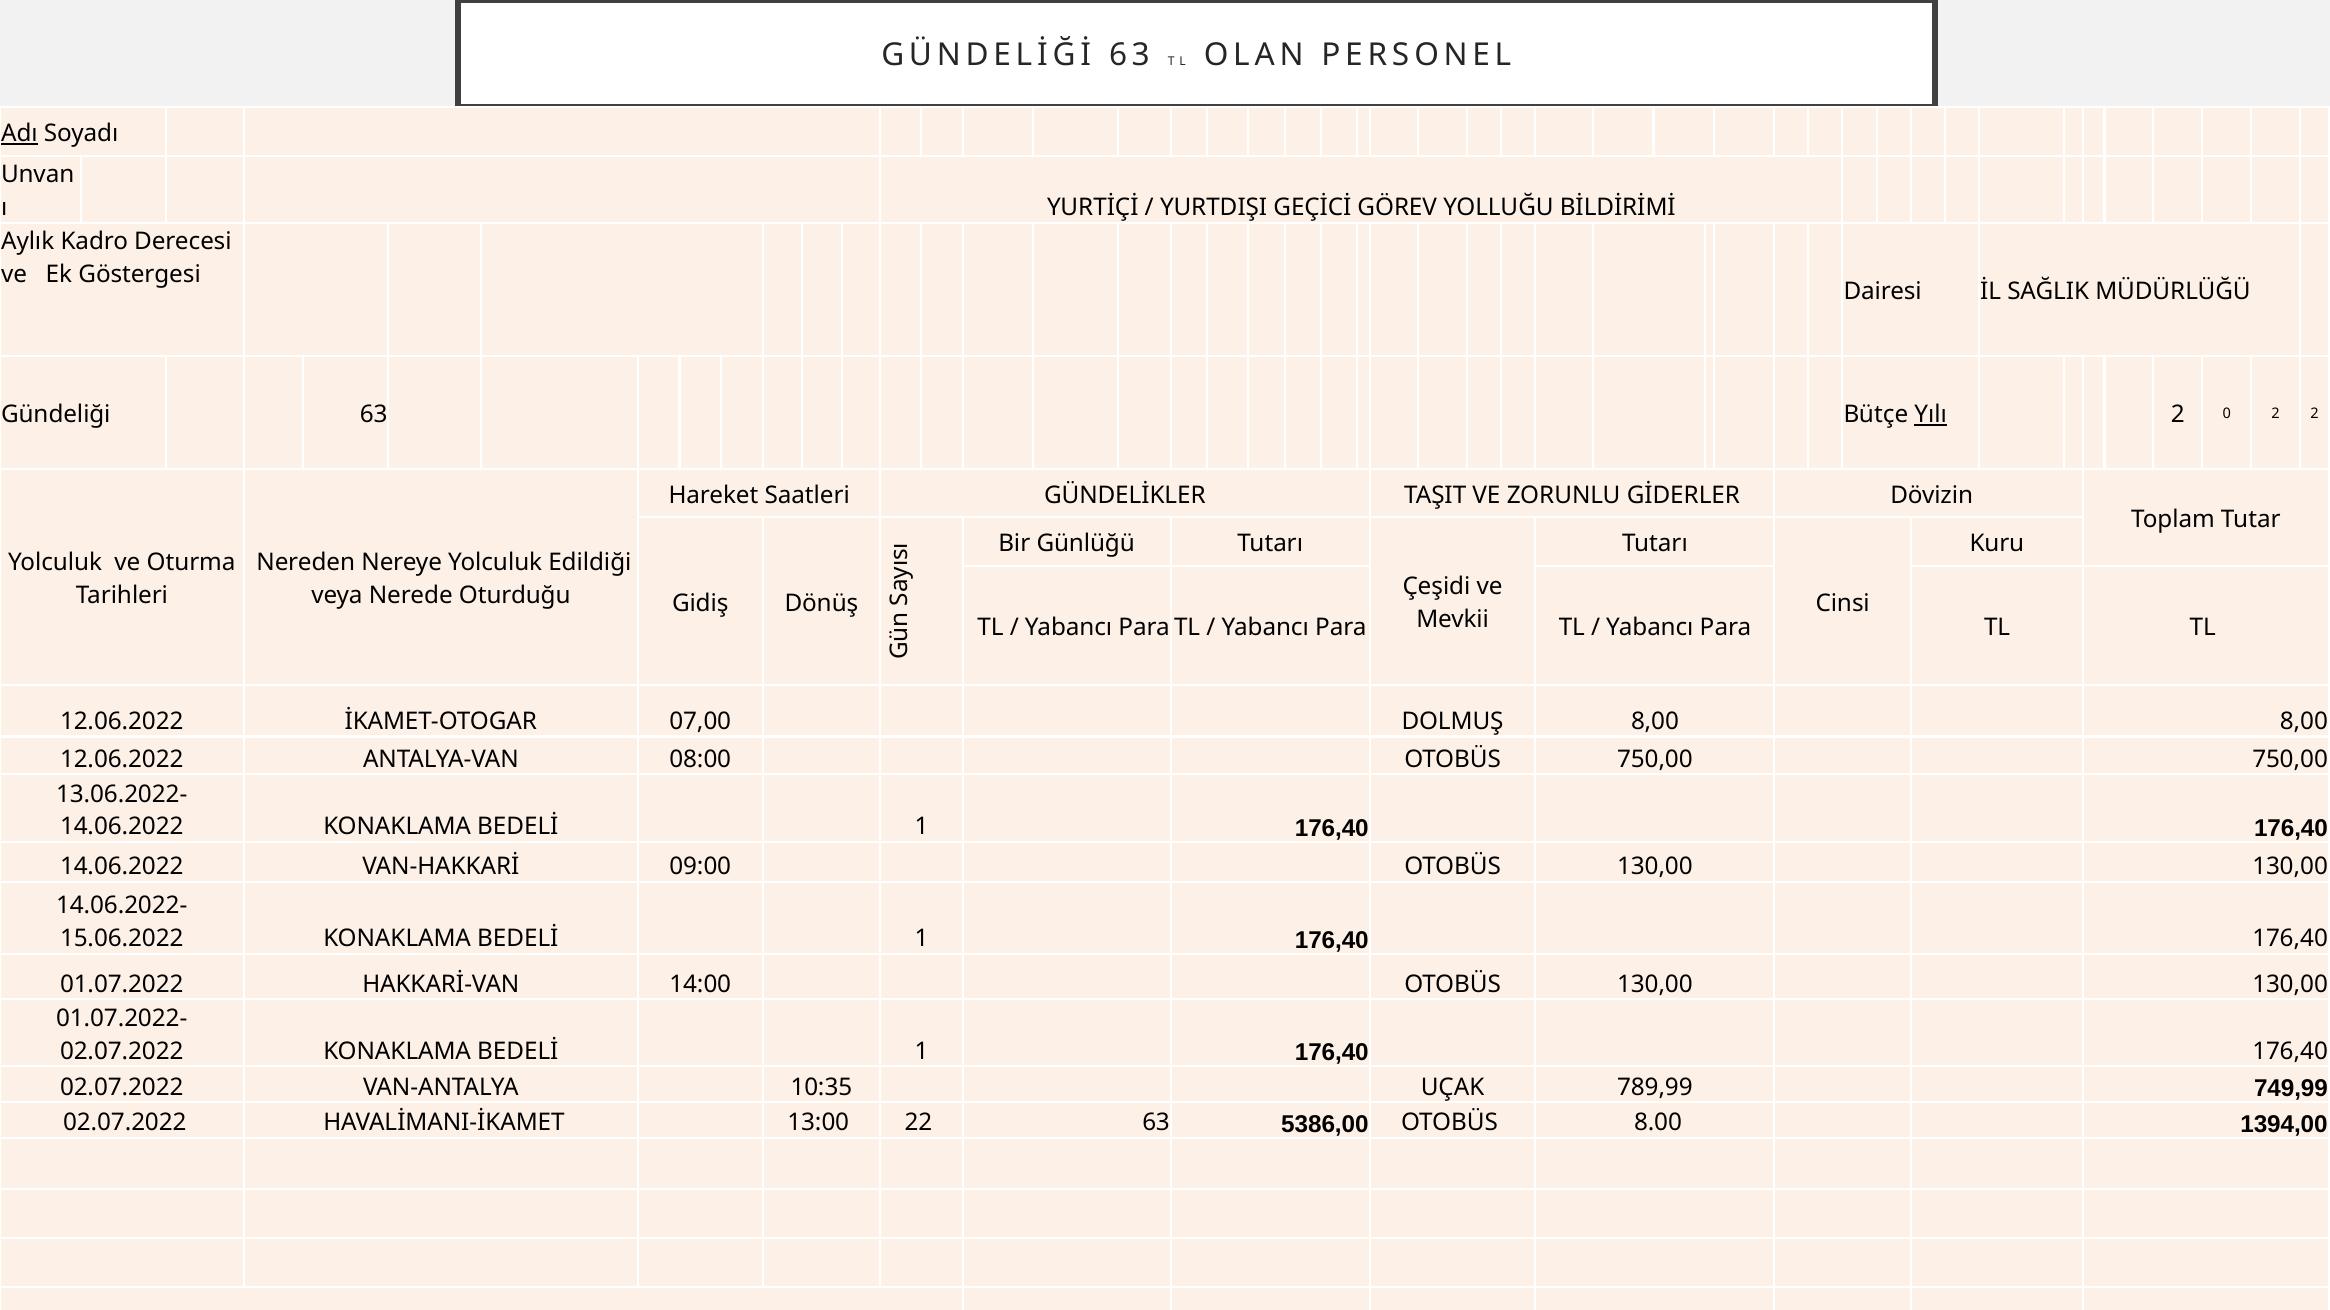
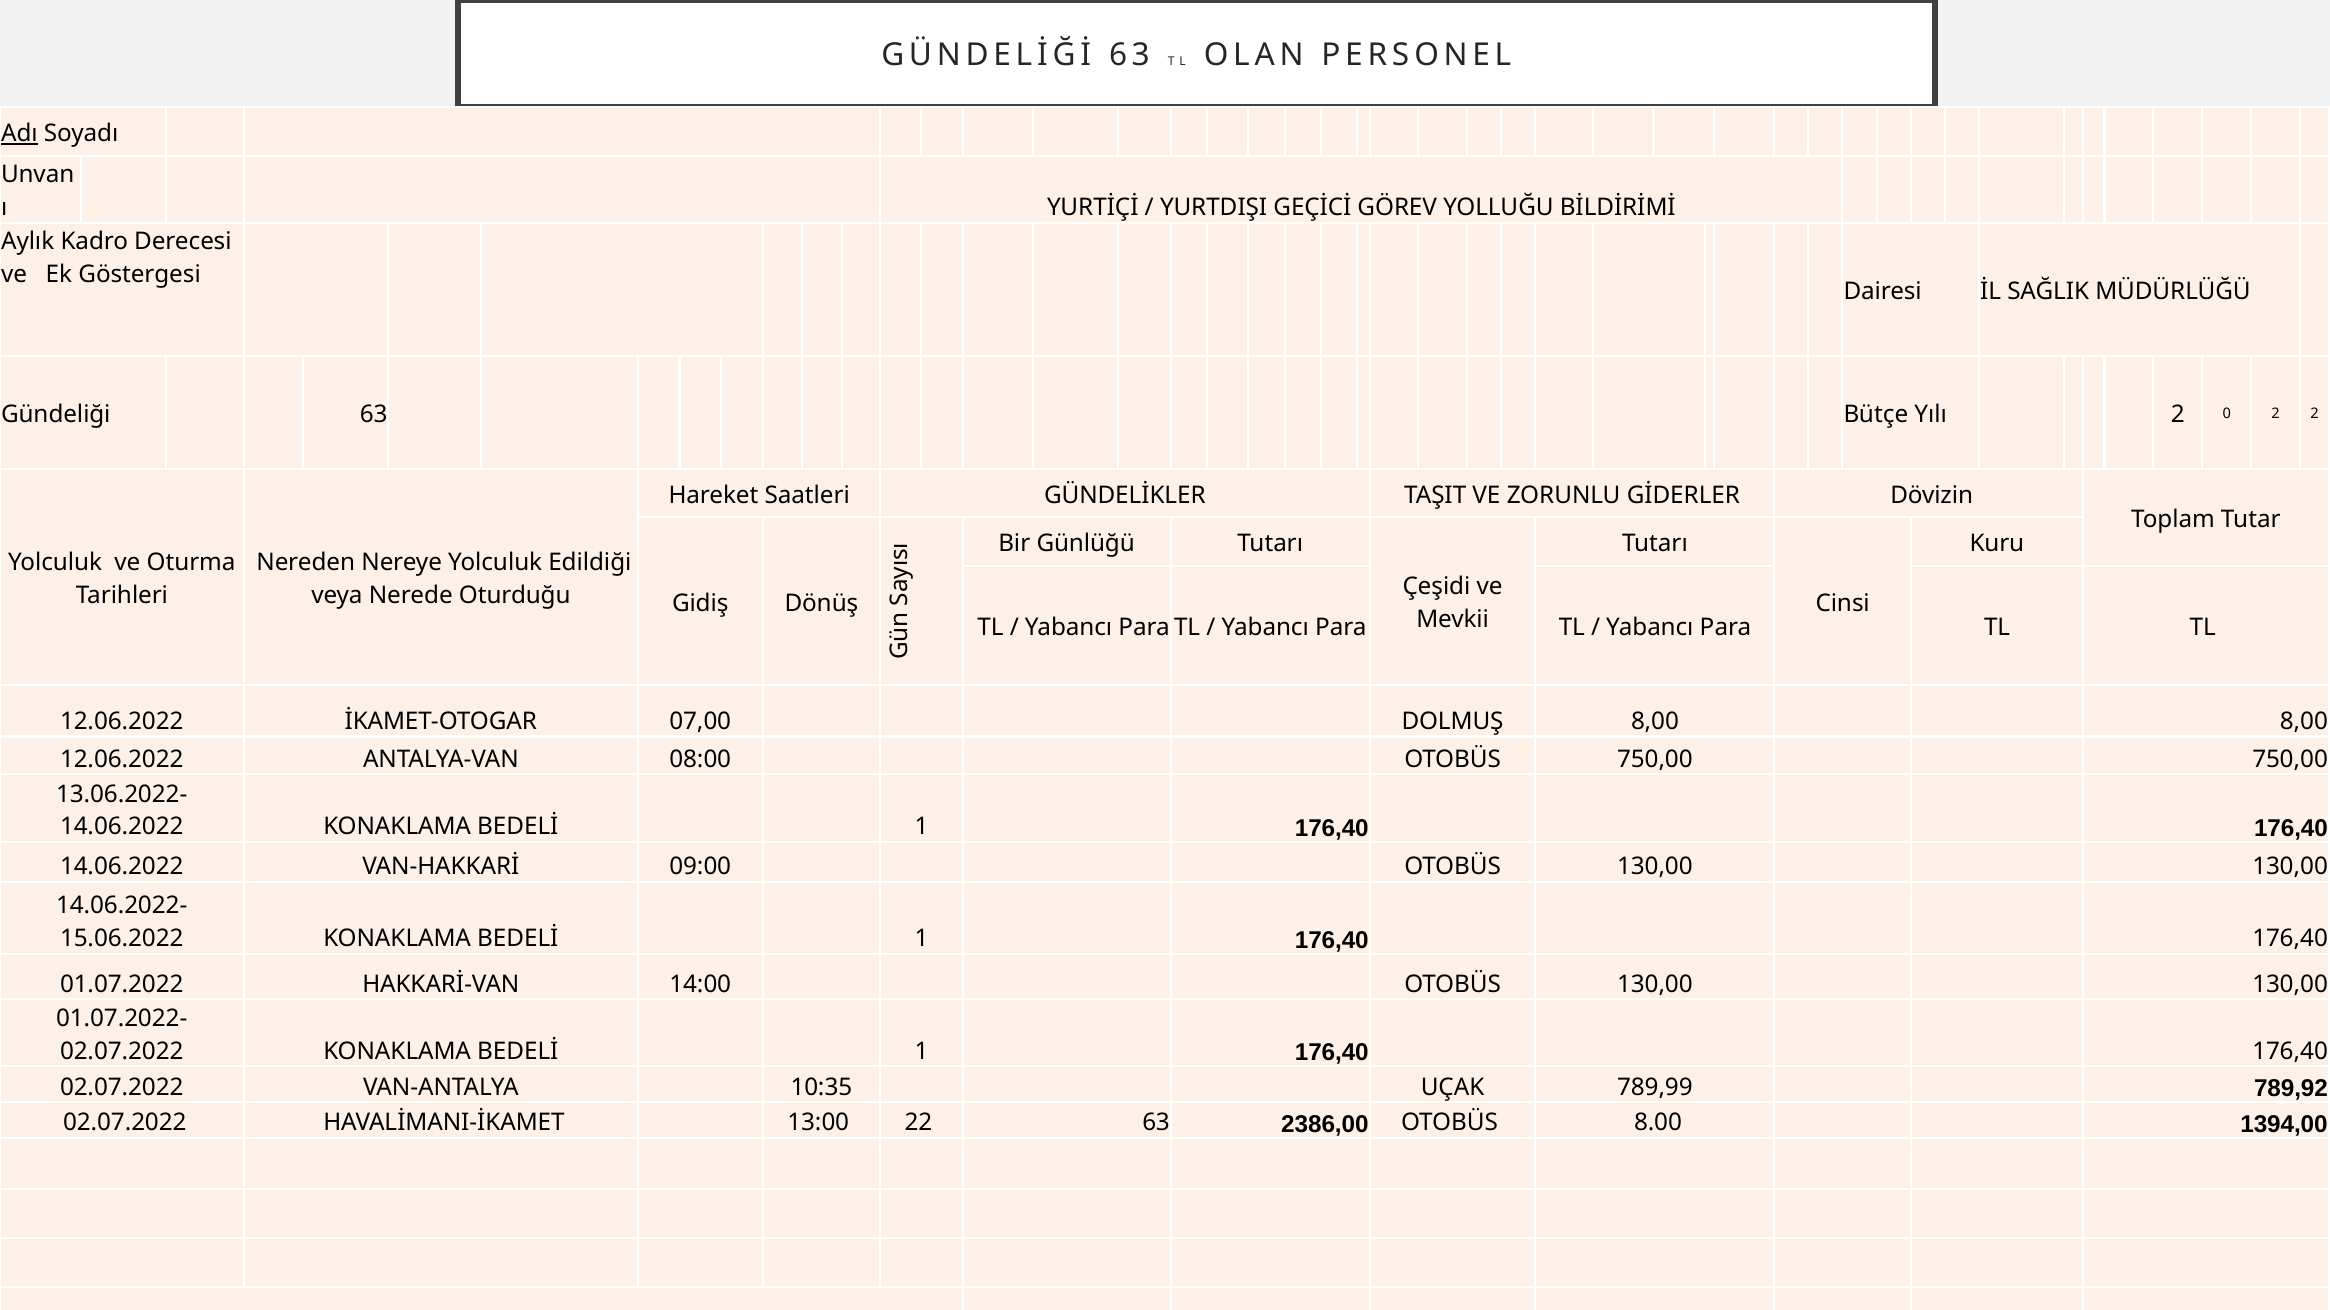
Yılı underline: present -> none
749,99: 749,99 -> 789,92
5386,00: 5386,00 -> 2386,00
